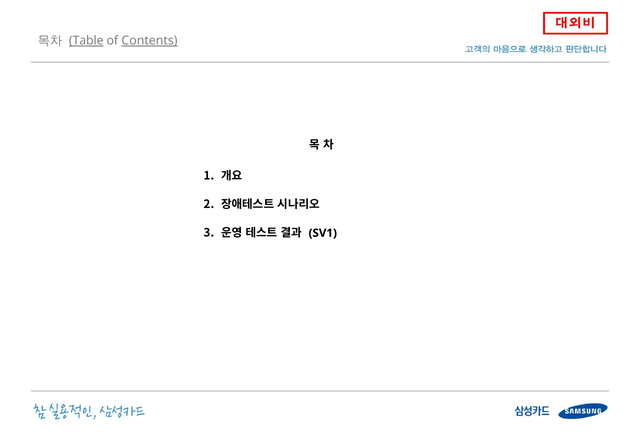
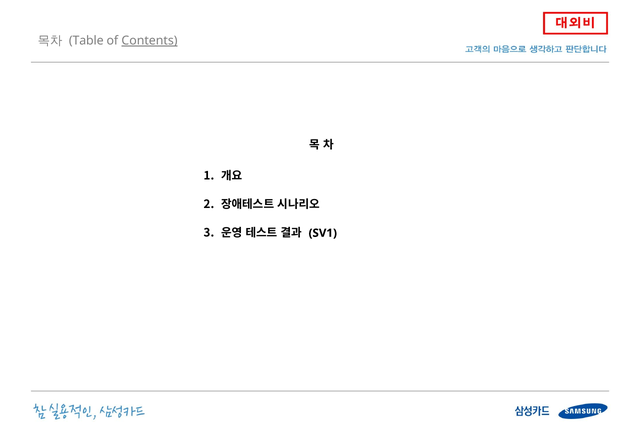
Table underline: present -> none
